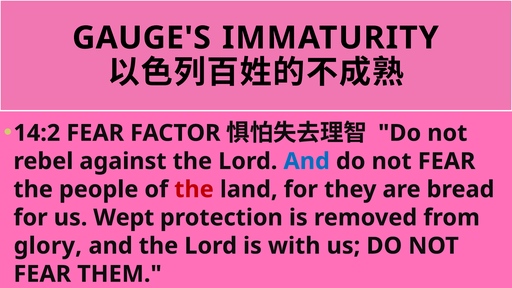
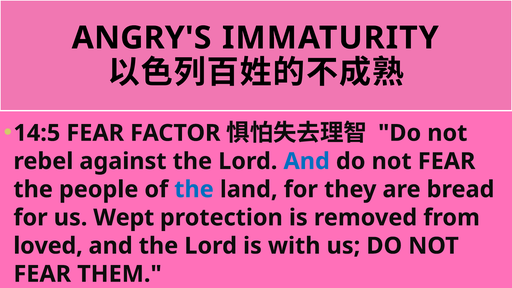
GAUGE'S: GAUGE'S -> ANGRY'S
14:2: 14:2 -> 14:5
the at (194, 189) colour: red -> blue
glory: glory -> loved
